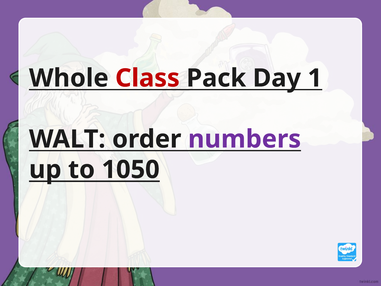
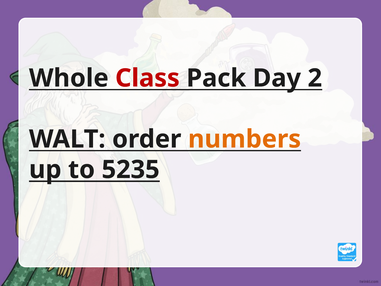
1: 1 -> 2
numbers colour: purple -> orange
1050: 1050 -> 5235
